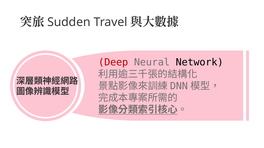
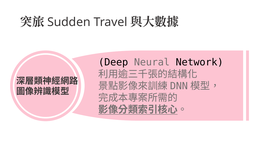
Deep colour: red -> black
